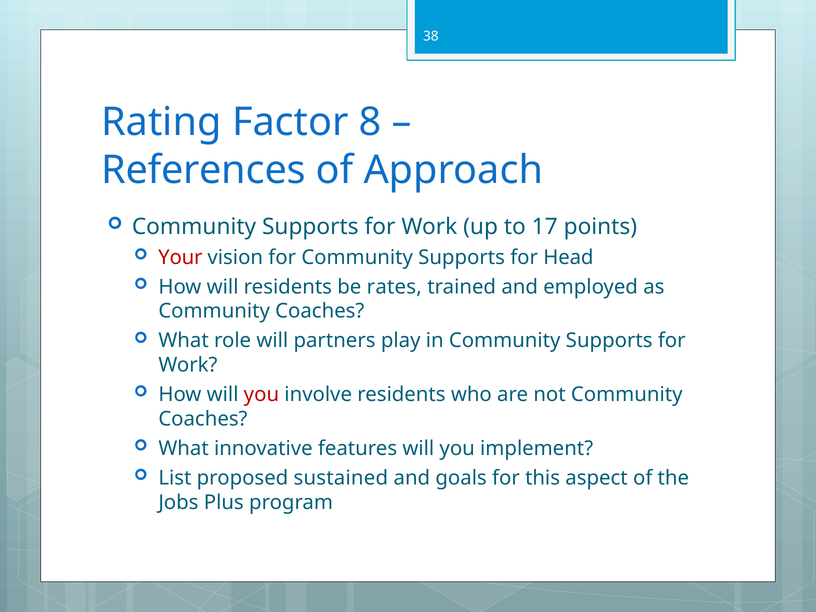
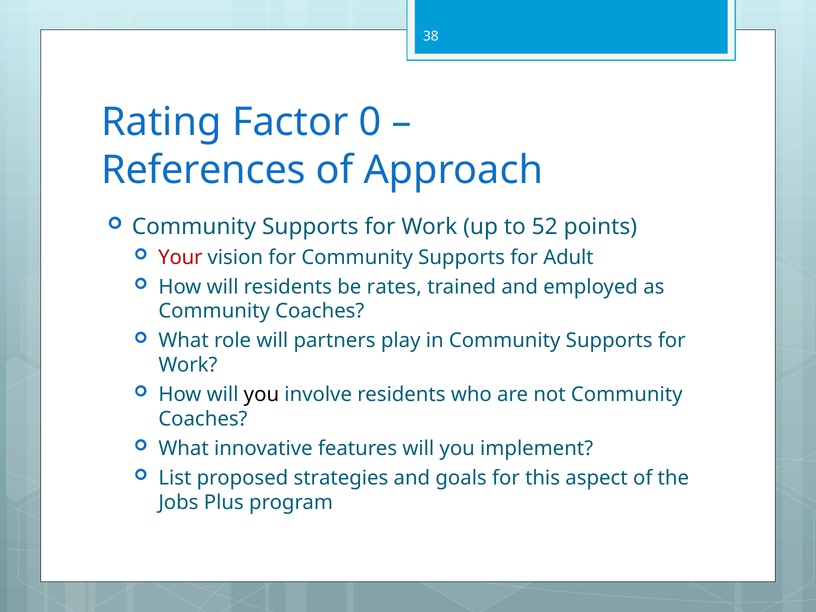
8: 8 -> 0
17: 17 -> 52
Head: Head -> Adult
you at (261, 395) colour: red -> black
sustained: sustained -> strategies
